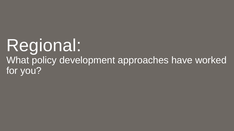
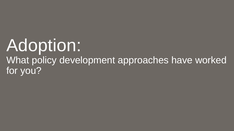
Regional: Regional -> Adoption
